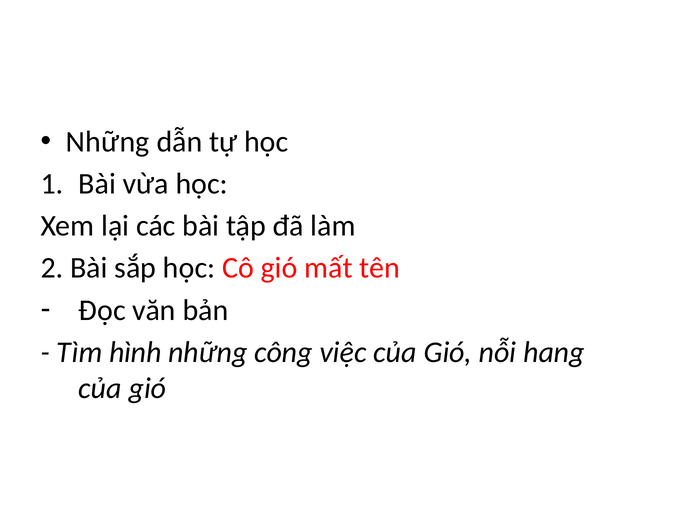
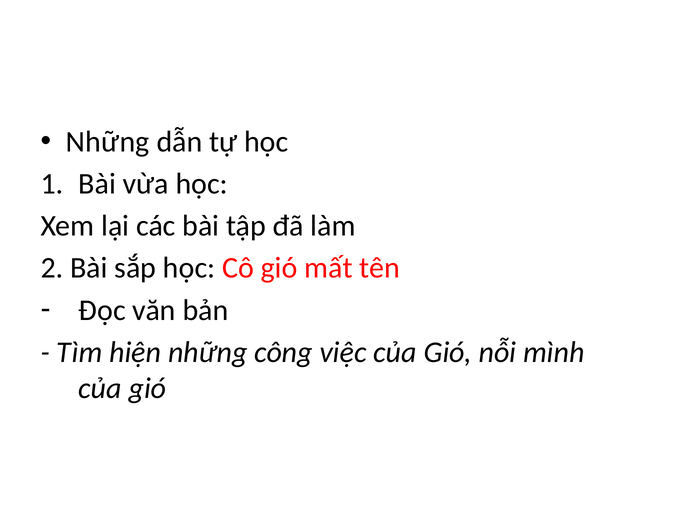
hình: hình -> hiện
hang: hang -> mình
